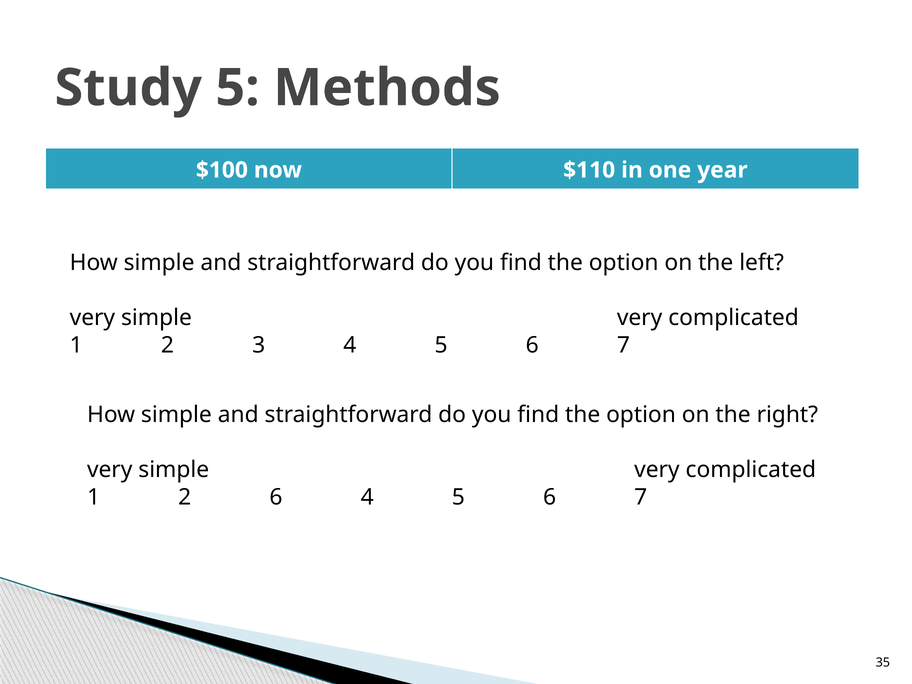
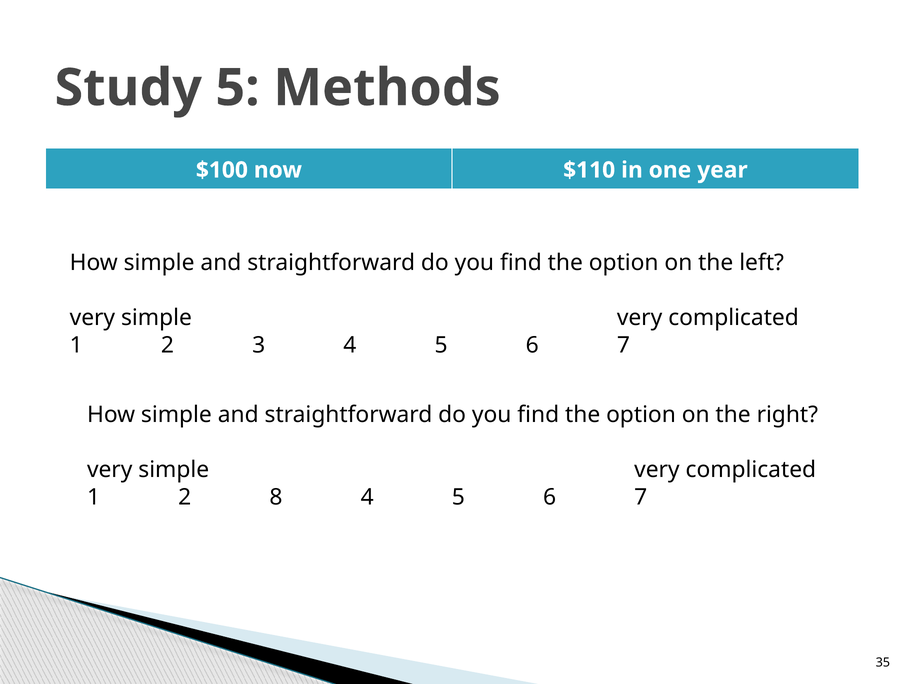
2 6: 6 -> 8
